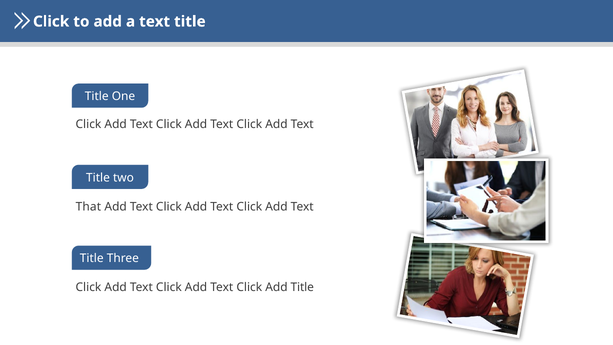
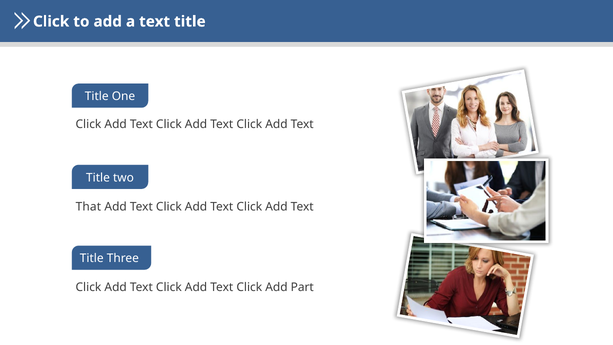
Add Title: Title -> Part
